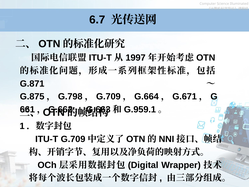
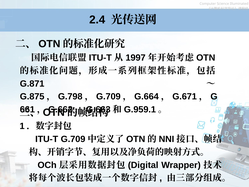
6.7: 6.7 -> 2.4
